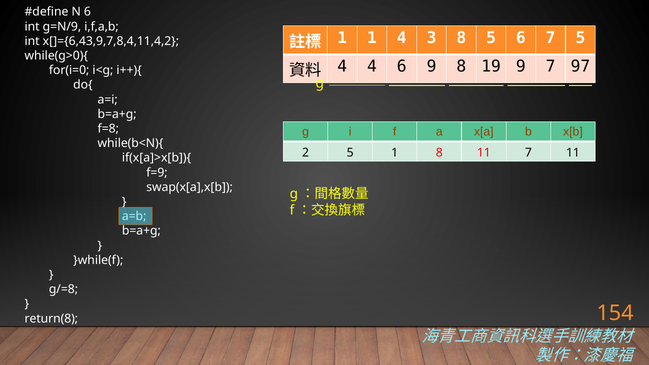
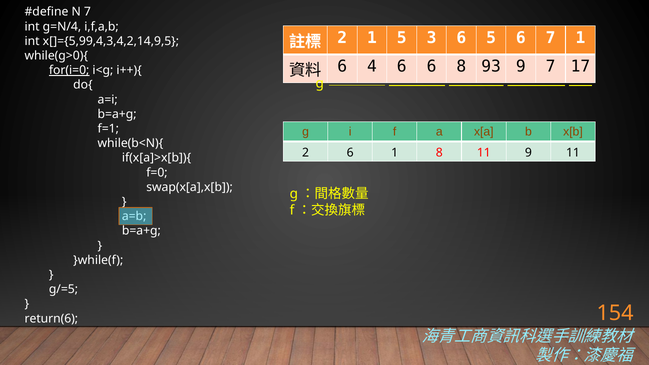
N 6: 6 -> 7
g=N/9: g=N/9 -> g=N/4
1 at (342, 38): 1 -> 2
1 4: 4 -> 5
3 8: 8 -> 6
7 5: 5 -> 1
x[]={6,43,9,7,8,4,11,4,2: x[]={6,43,9,7,8,4,11,4,2 -> x[]={5,99,4,3,4,2,14,9,5
4 at (342, 67): 4 -> 6
6 9: 9 -> 6
19: 19 -> 93
97: 97 -> 17
for(i=0 underline: none -> present
f=8: f=8 -> f=1
2 5: 5 -> 6
11 7: 7 -> 9
f=9: f=9 -> f=0
g/=8: g/=8 -> g/=5
return(8: return(8 -> return(6
